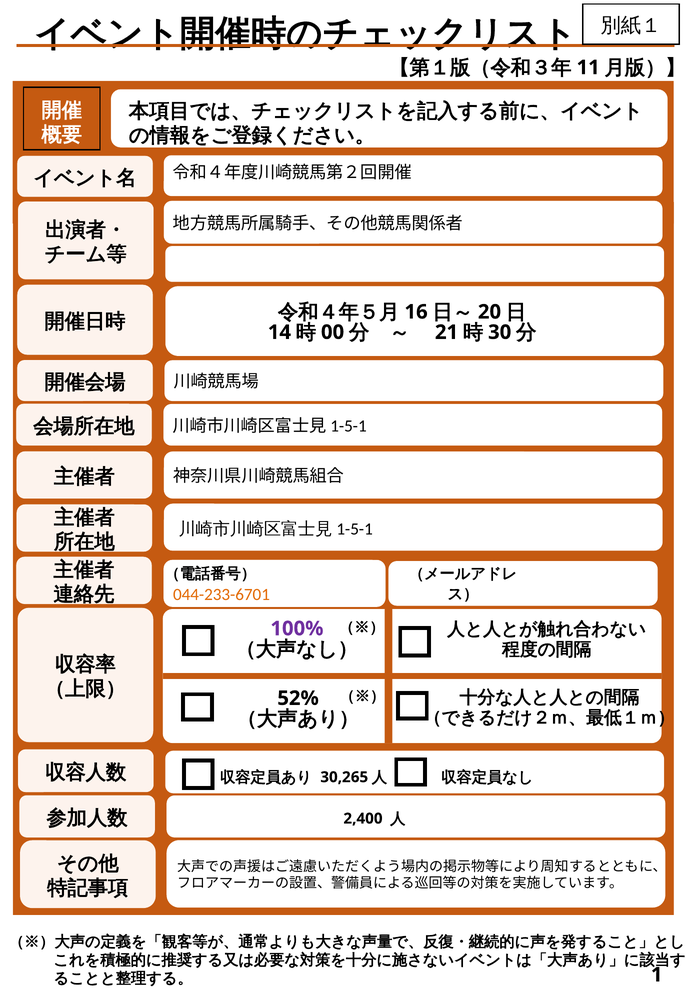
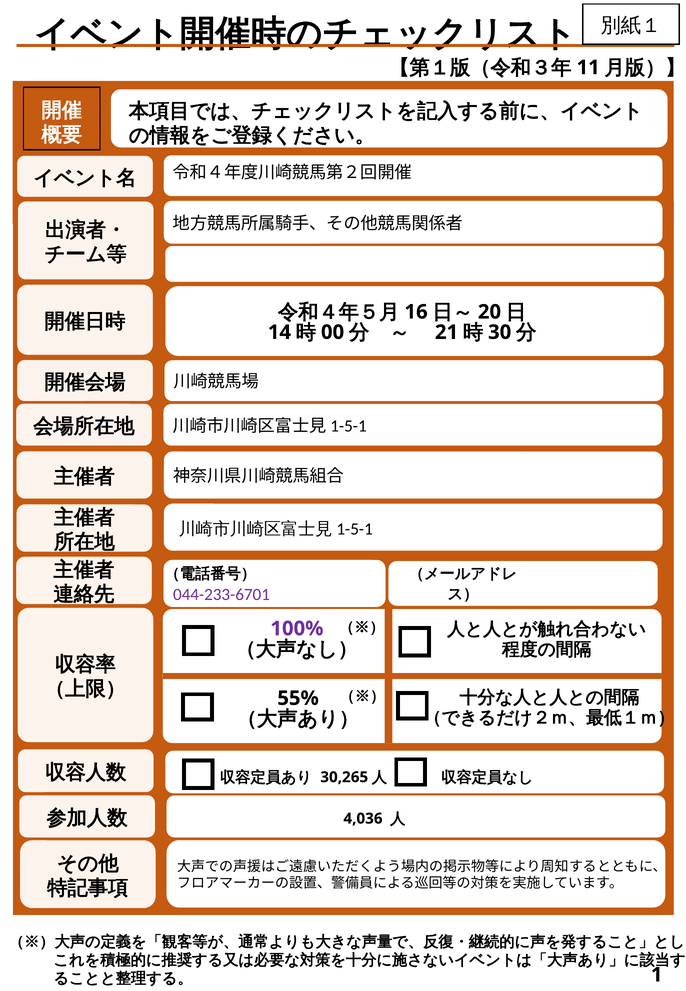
044-233-6701 colour: orange -> purple
52%: 52% -> 55%
2,400: 2,400 -> 4,036
